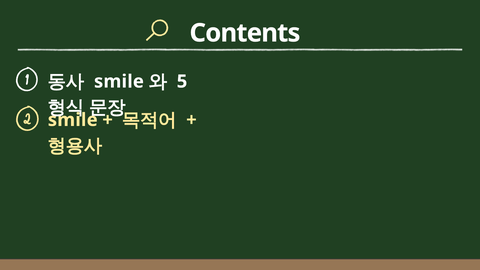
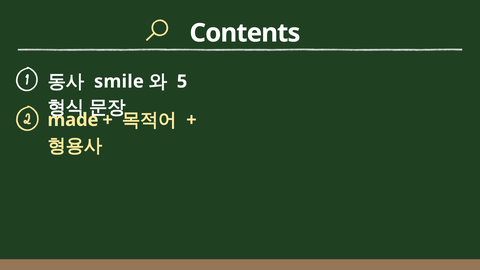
smile at (73, 120): smile -> made
